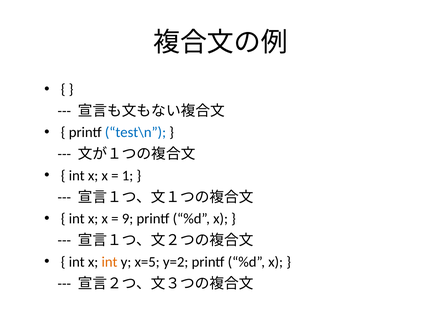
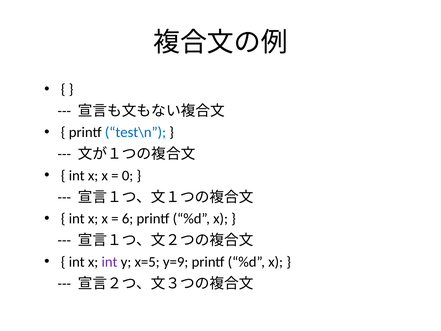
1: 1 -> 0
9: 9 -> 6
int at (109, 262) colour: orange -> purple
y=2: y=2 -> y=9
